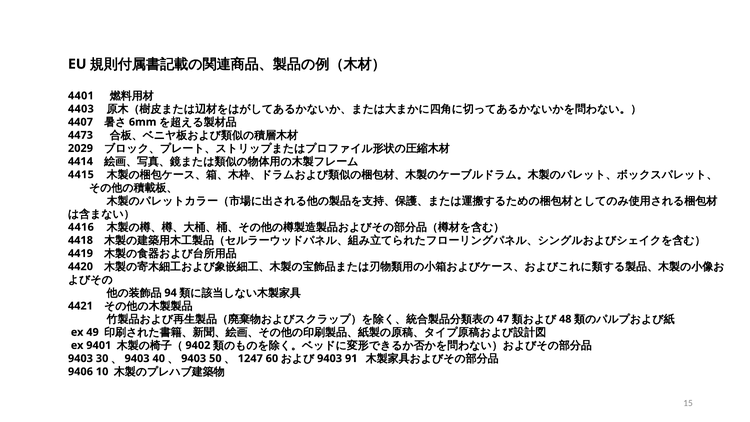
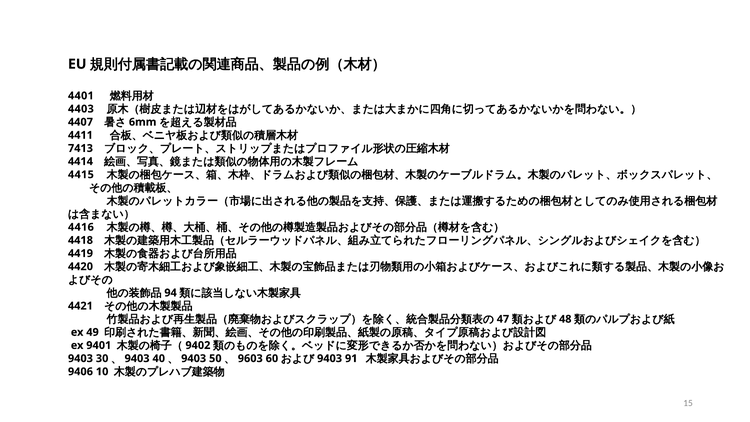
4473: 4473 -> 4411
2029: 2029 -> 7413
1247: 1247 -> 9603
